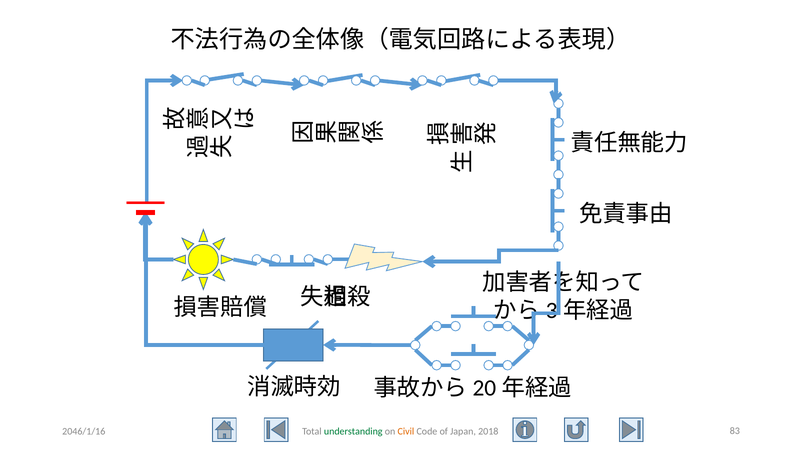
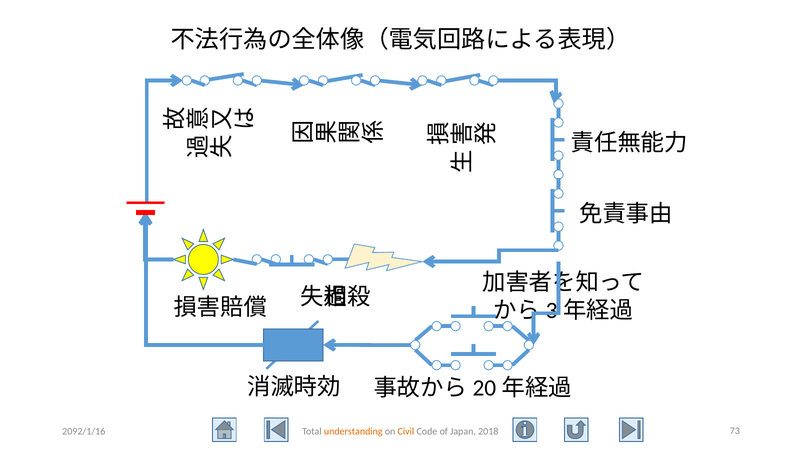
2046/1/16: 2046/1/16 -> 2092/1/16
understanding colour: green -> orange
83: 83 -> 73
